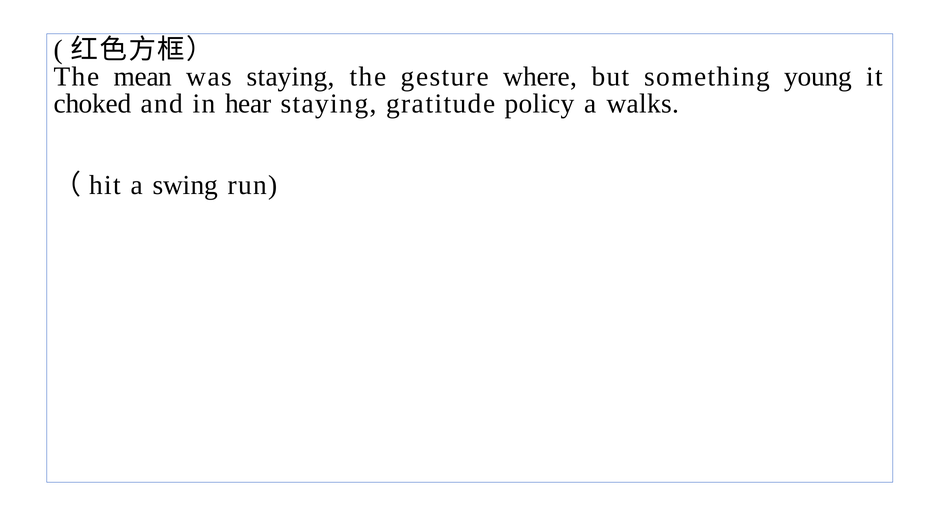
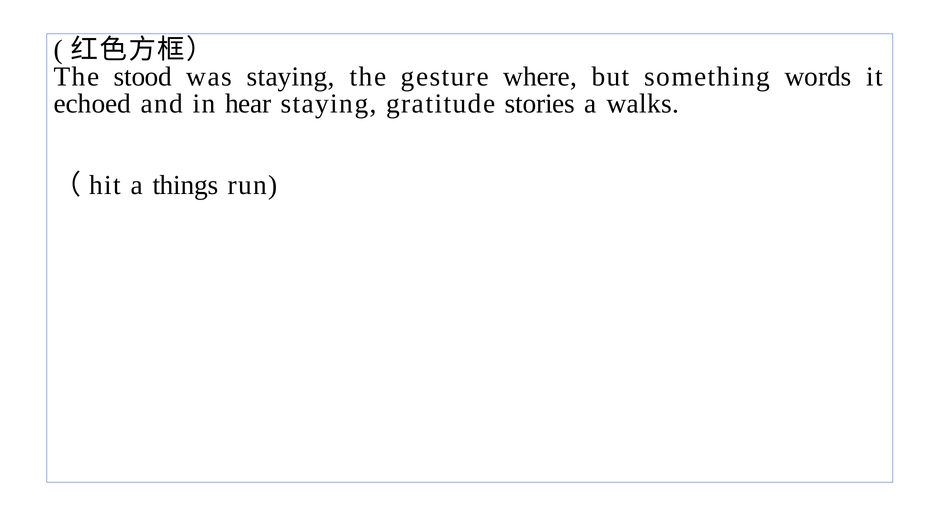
mean: mean -> stood
young: young -> words
choked: choked -> echoed
policy: policy -> stories
swing: swing -> things
